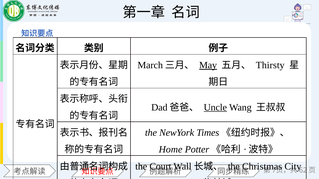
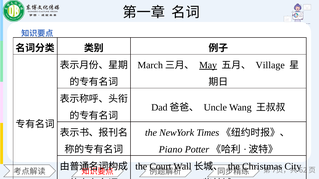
Thirsty: Thirsty -> Village
Uncle underline: present -> none
Home: Home -> Piano
